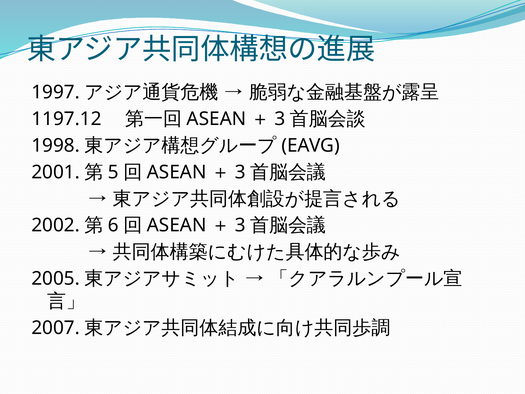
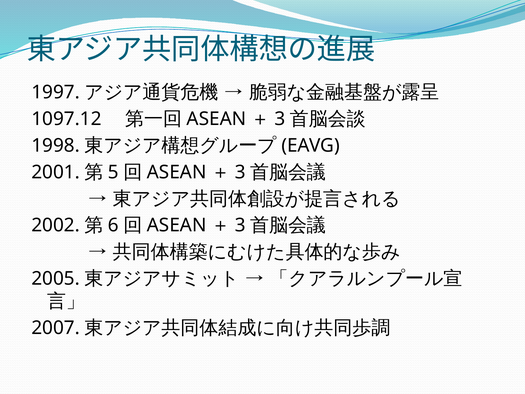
1197.12: 1197.12 -> 1097.12
